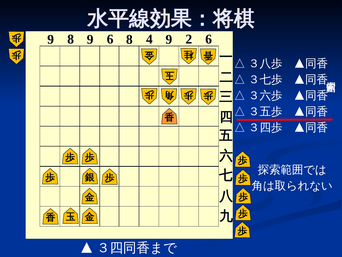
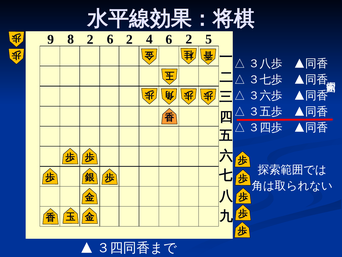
8 9: 9 -> 2
8 at (130, 39): 8 -> 2
4 9: 9 -> 6
2 6: 6 -> 5
